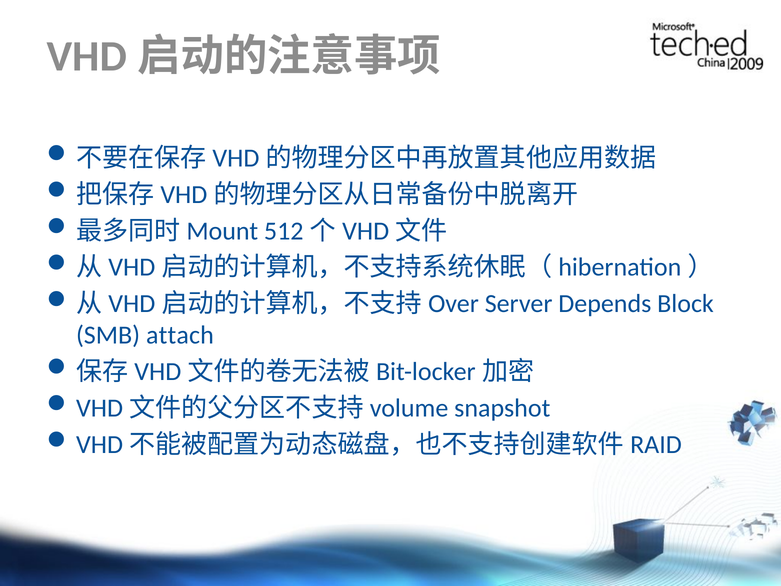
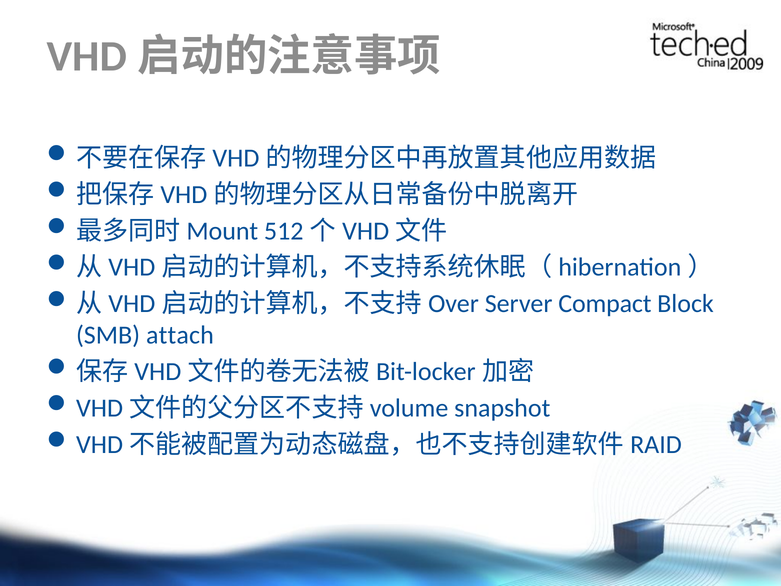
Depends: Depends -> Compact
